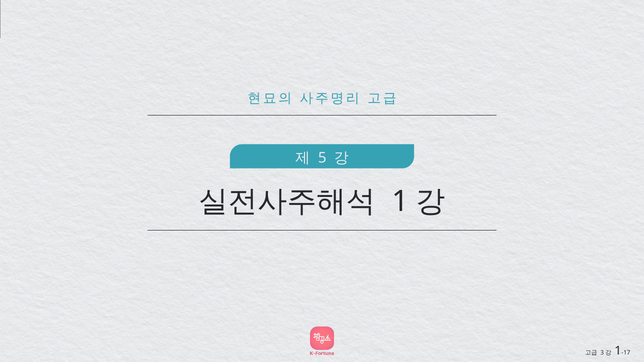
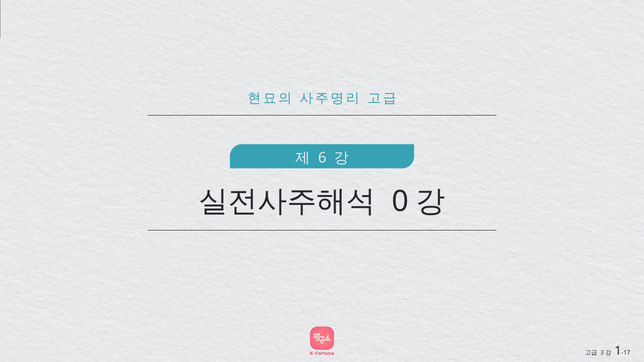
5: 5 -> 6
1 at (400, 202): 1 -> 0
